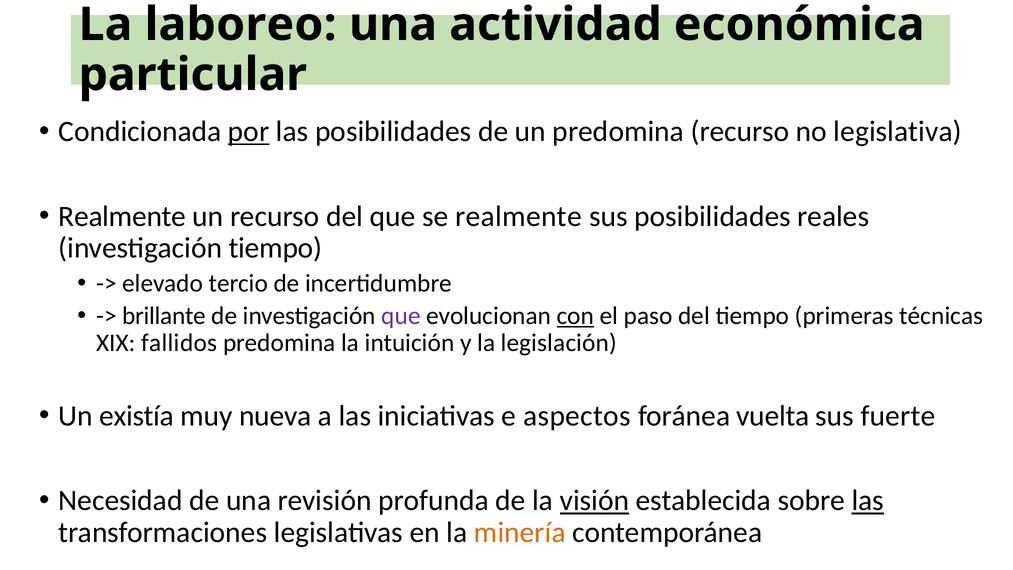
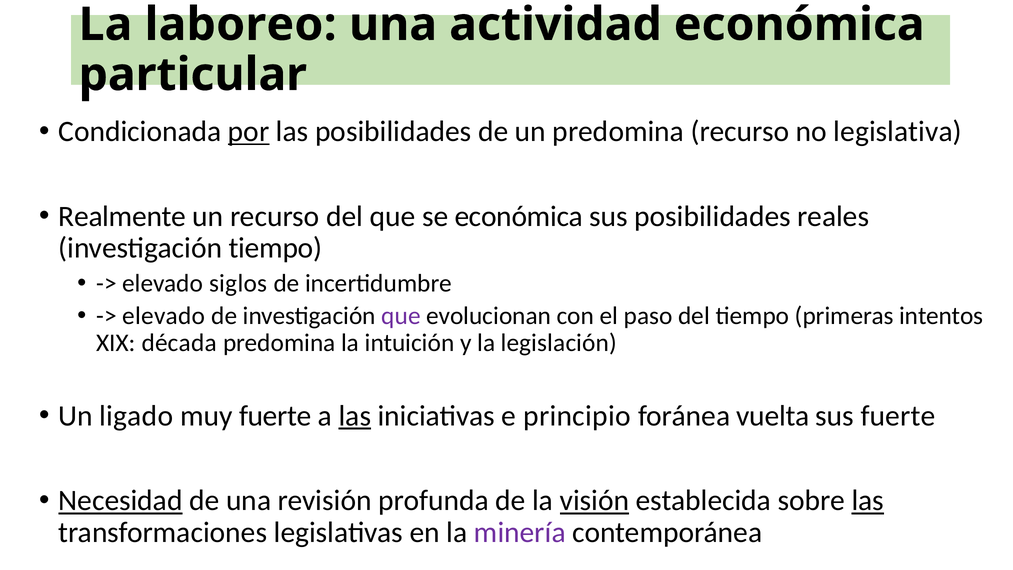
se realmente: realmente -> económica
tercio: tercio -> siglos
brillante at (164, 316): brillante -> elevado
con underline: present -> none
técnicas: técnicas -> intentos
fallidos: fallidos -> década
existía: existía -> ligado
muy nueva: nueva -> fuerte
las at (355, 416) underline: none -> present
aspectos: aspectos -> principio
Necesidad underline: none -> present
minería colour: orange -> purple
